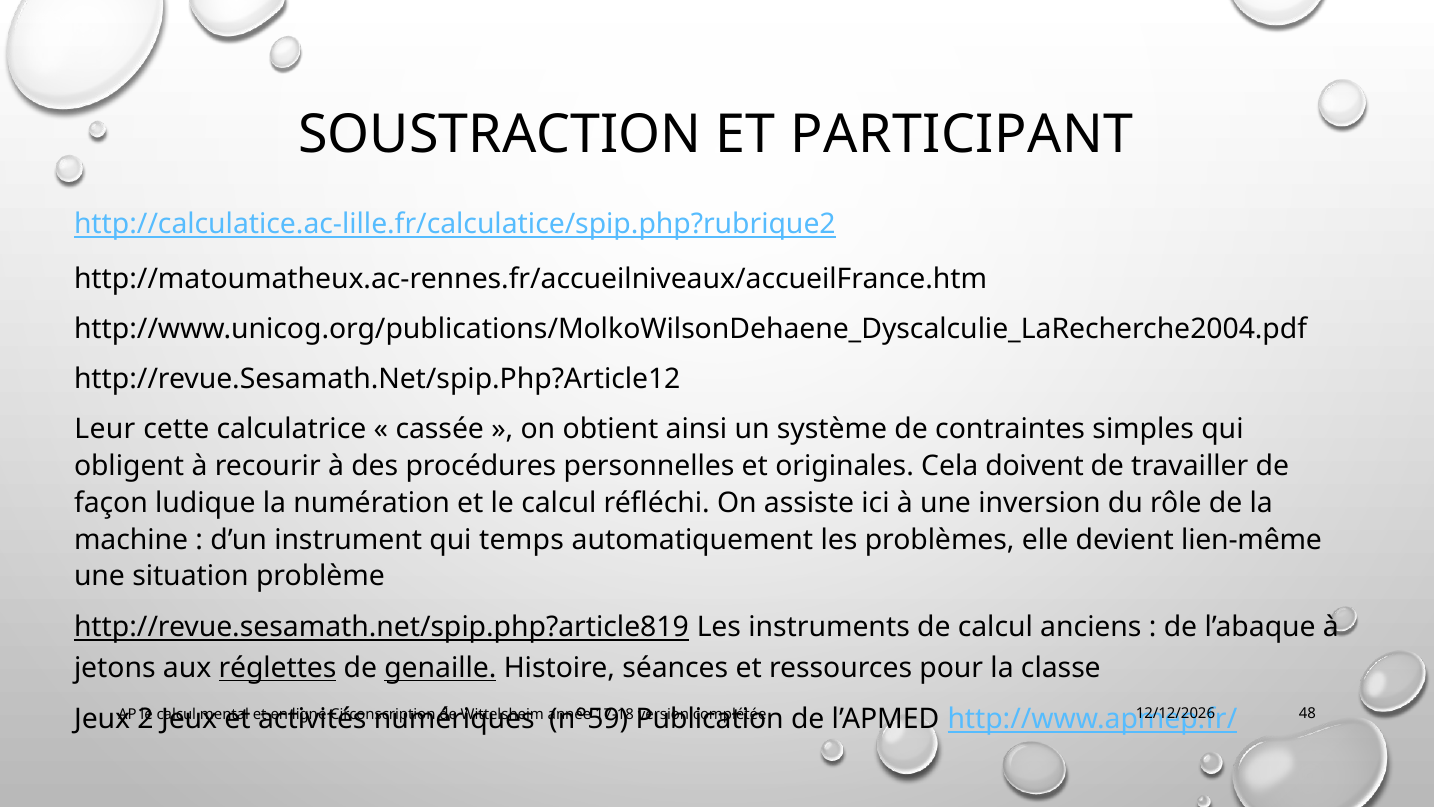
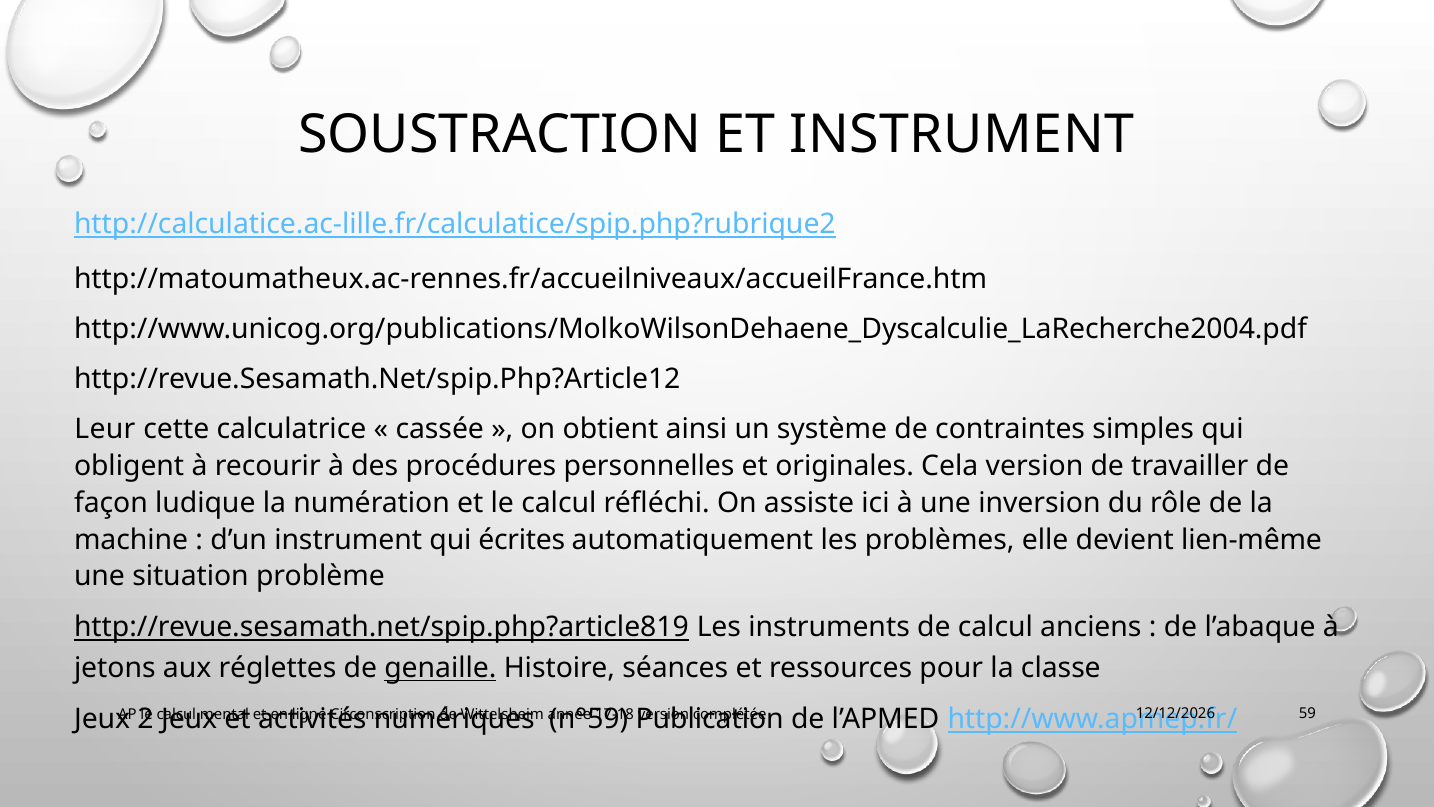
ET PARTICIPANT: PARTICIPANT -> INSTRUMENT
Cela doivent: doivent -> version
temps: temps -> écrites
réglettes underline: present -> none
48: 48 -> 59
